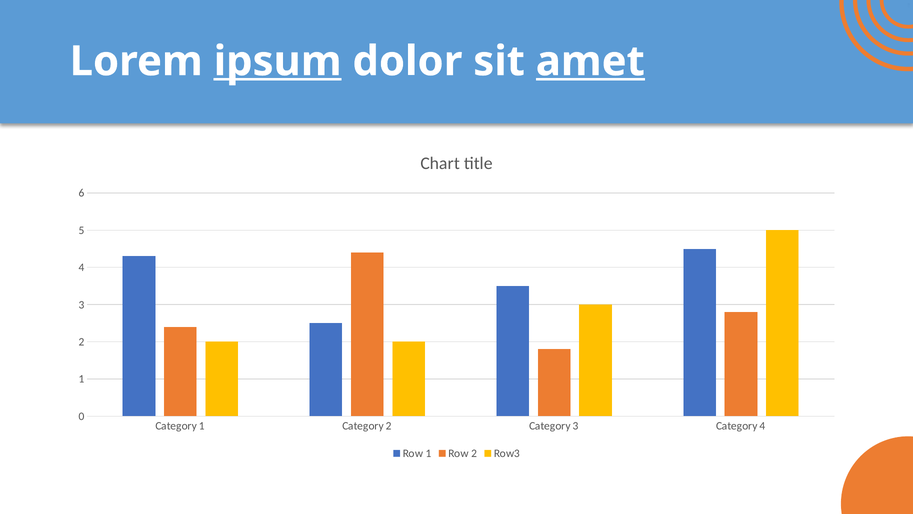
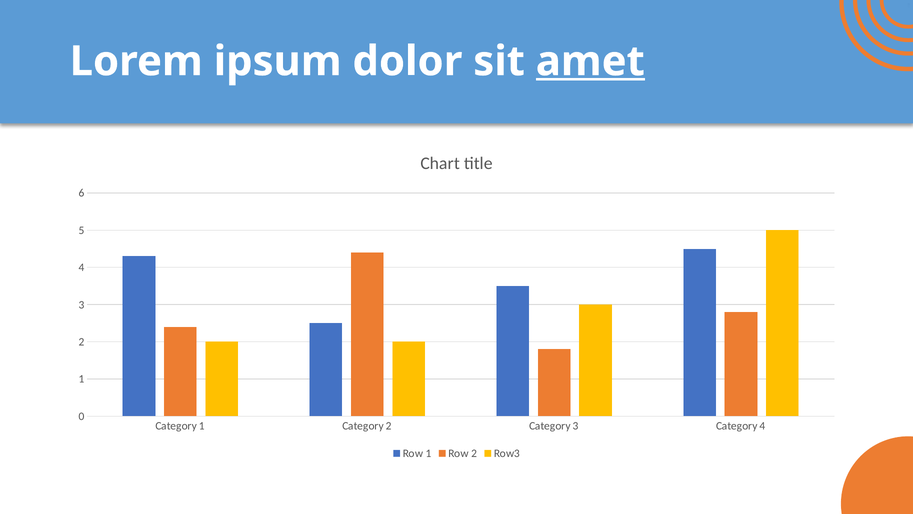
ipsum underline: present -> none
